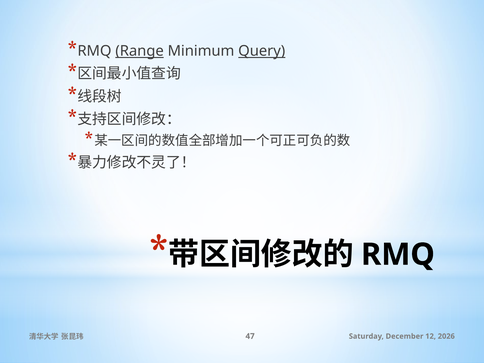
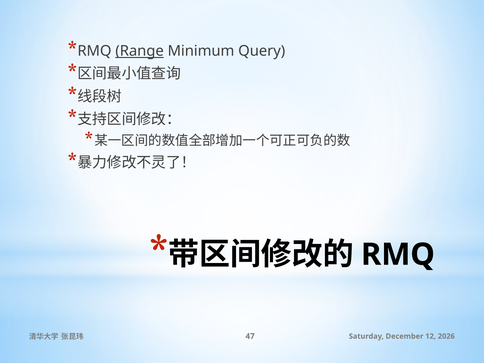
Query underline: present -> none
